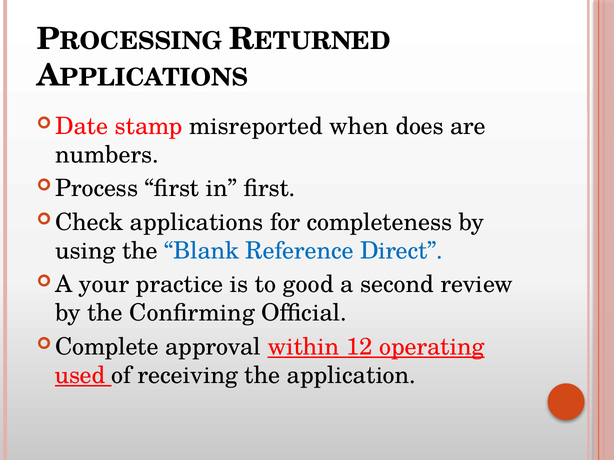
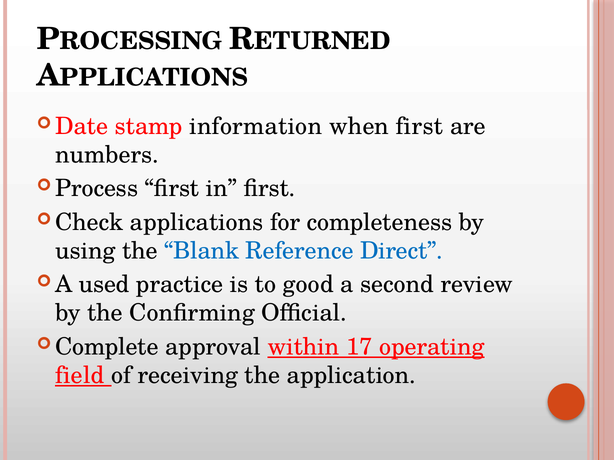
misreported: misreported -> information
when does: does -> first
your: your -> used
12: 12 -> 17
used: used -> field
